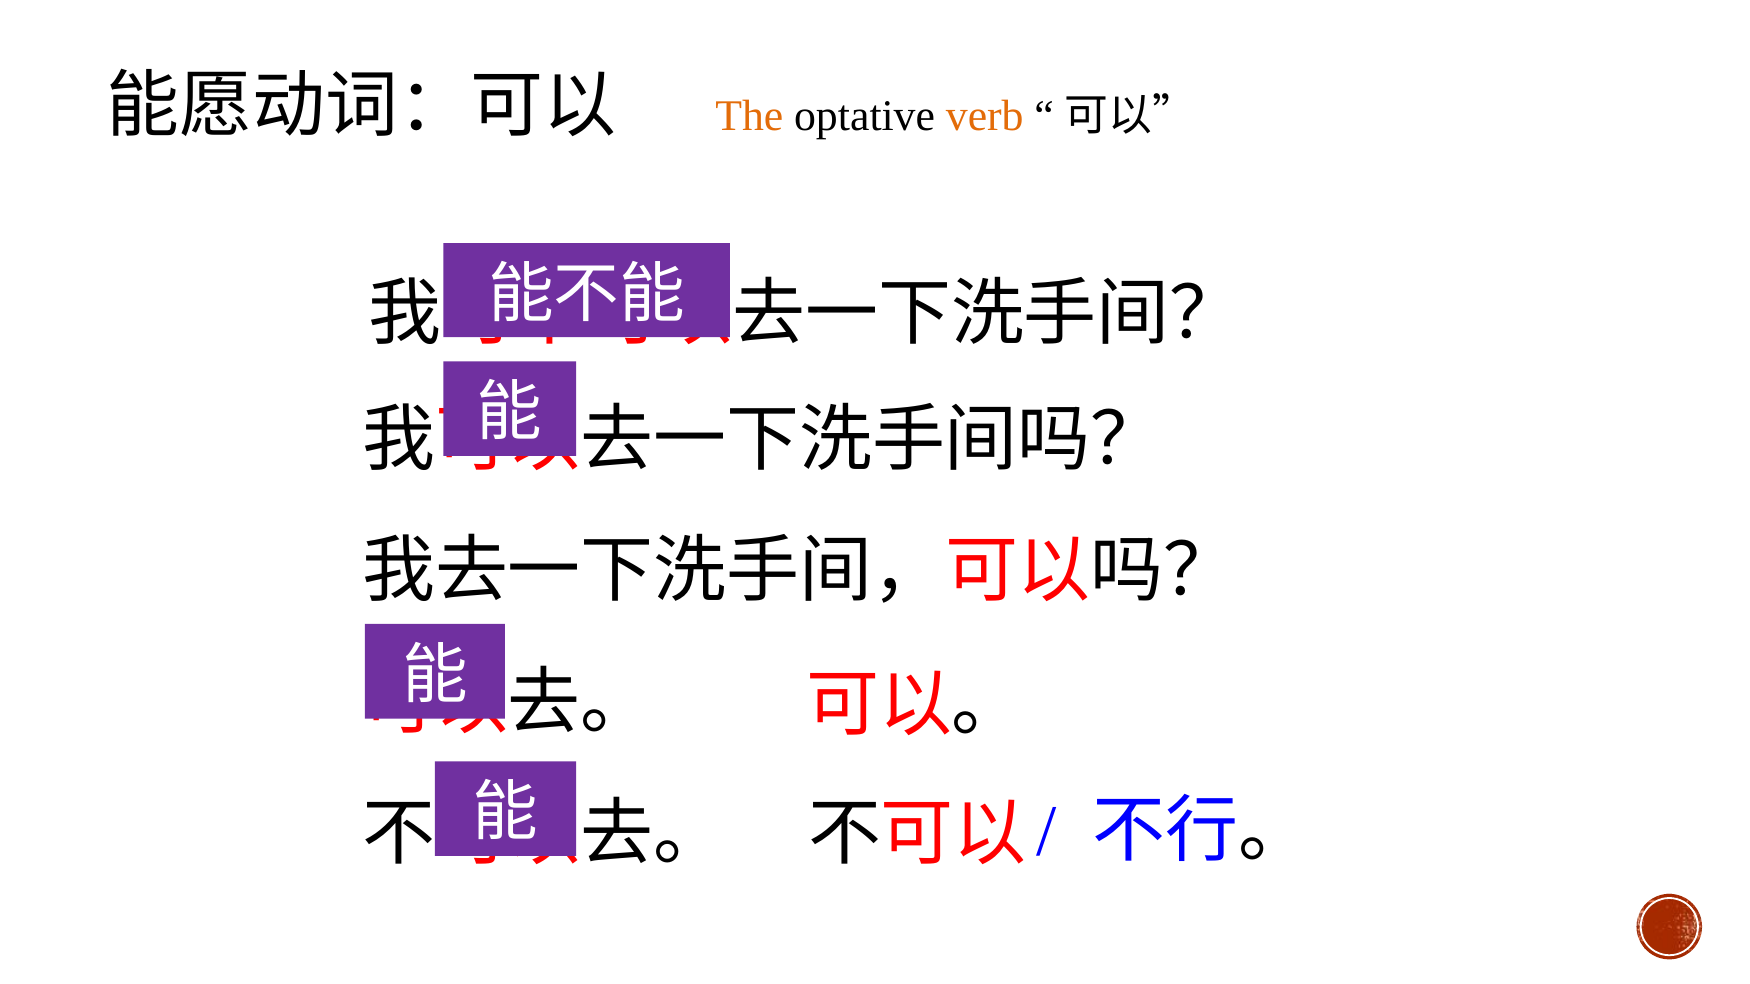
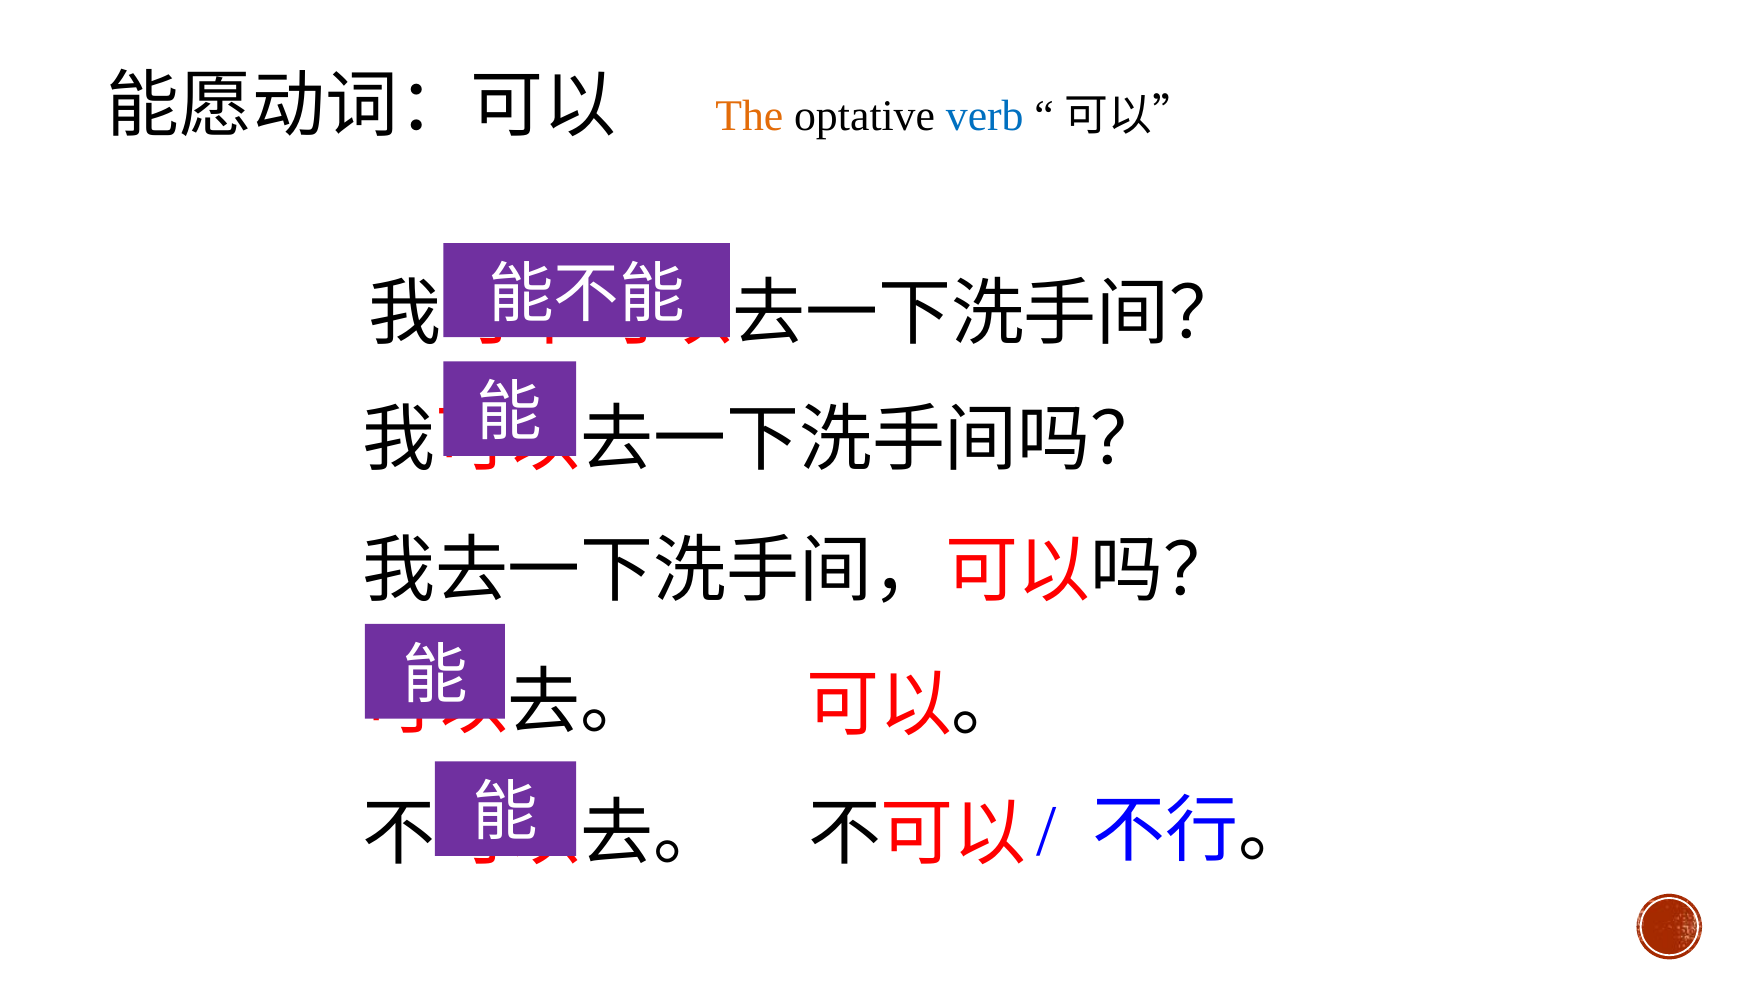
verb colour: orange -> blue
